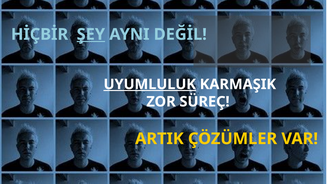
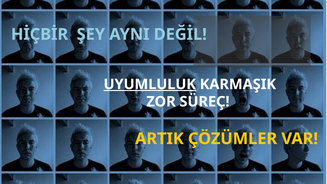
ŞEY underline: present -> none
